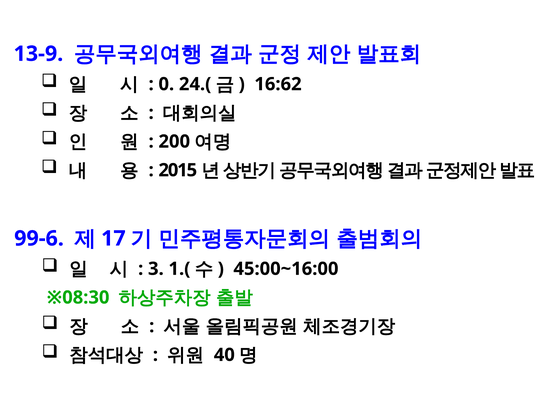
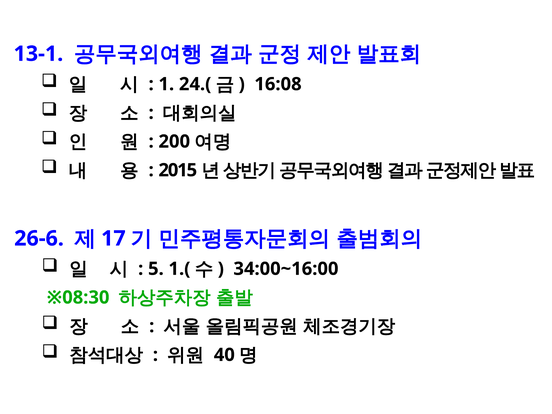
13-9: 13-9 -> 13-1
0: 0 -> 1
16:62: 16:62 -> 16:08
99-6: 99-6 -> 26-6
3: 3 -> 5
45:00~16:00: 45:00~16:00 -> 34:00~16:00
